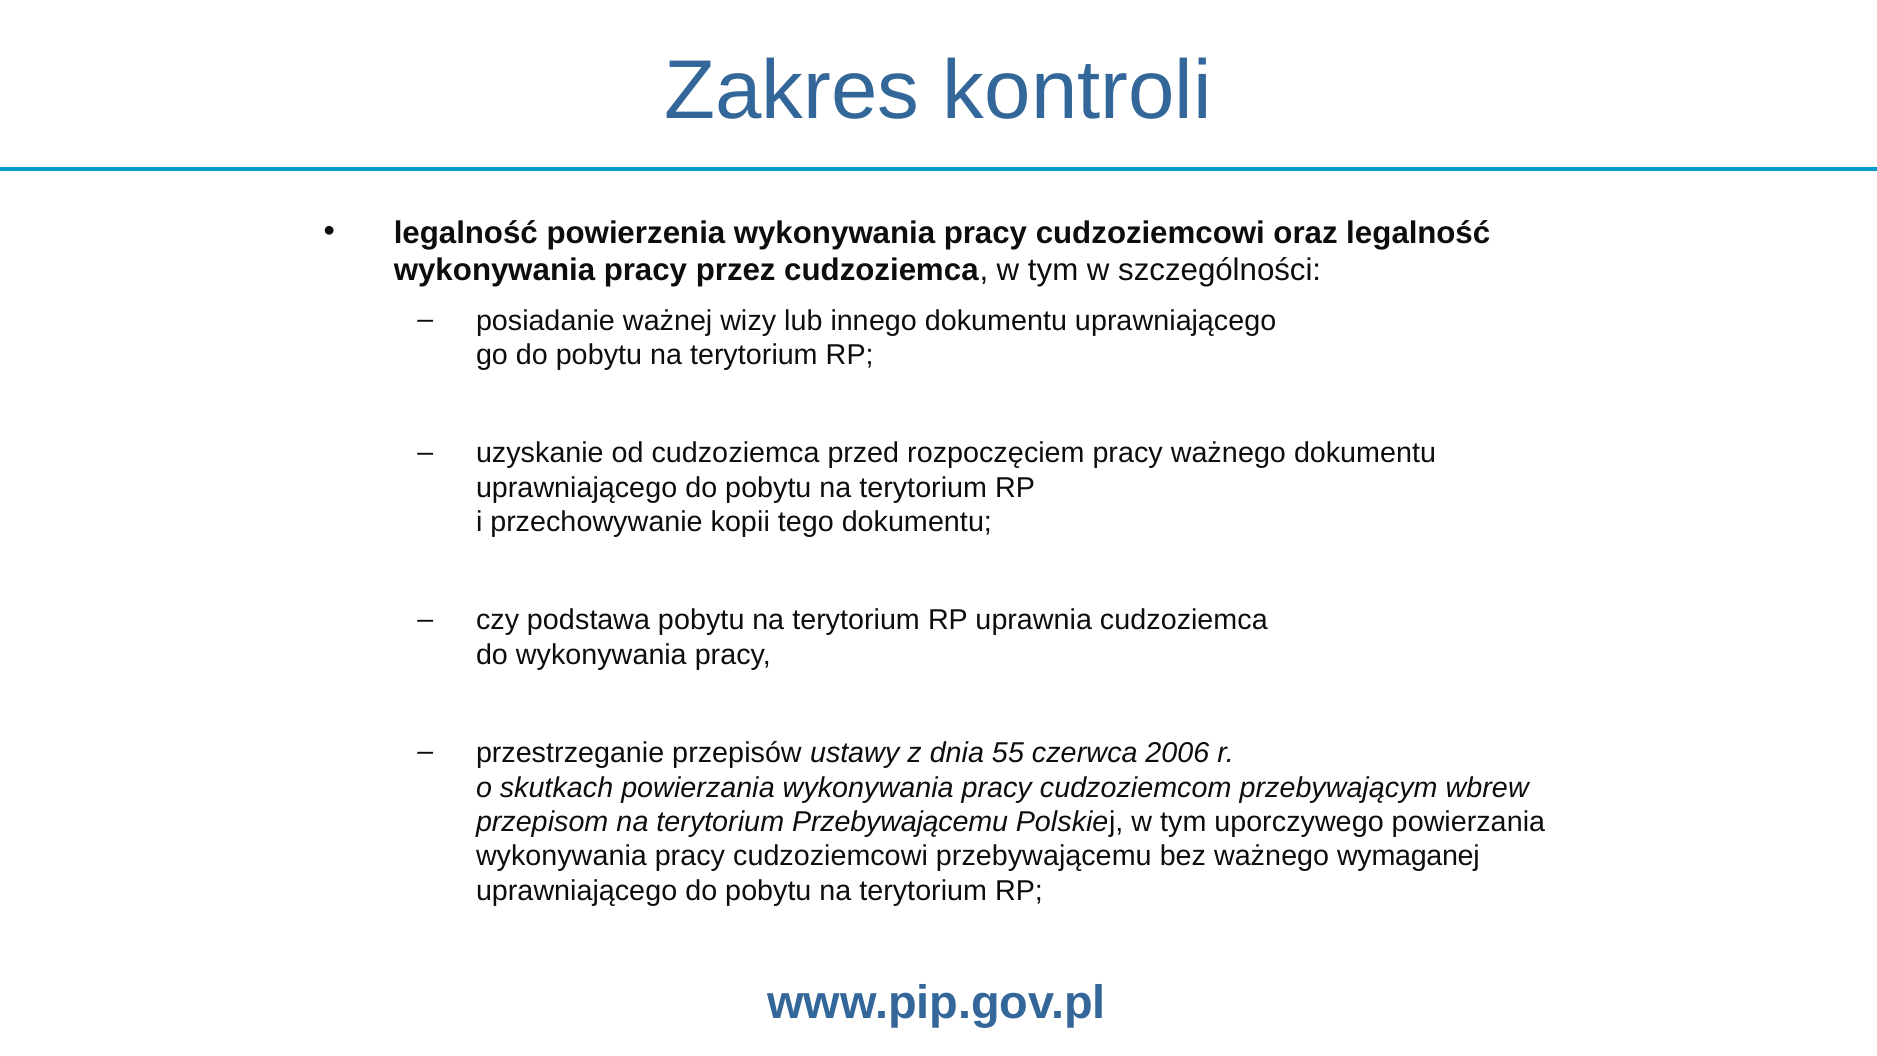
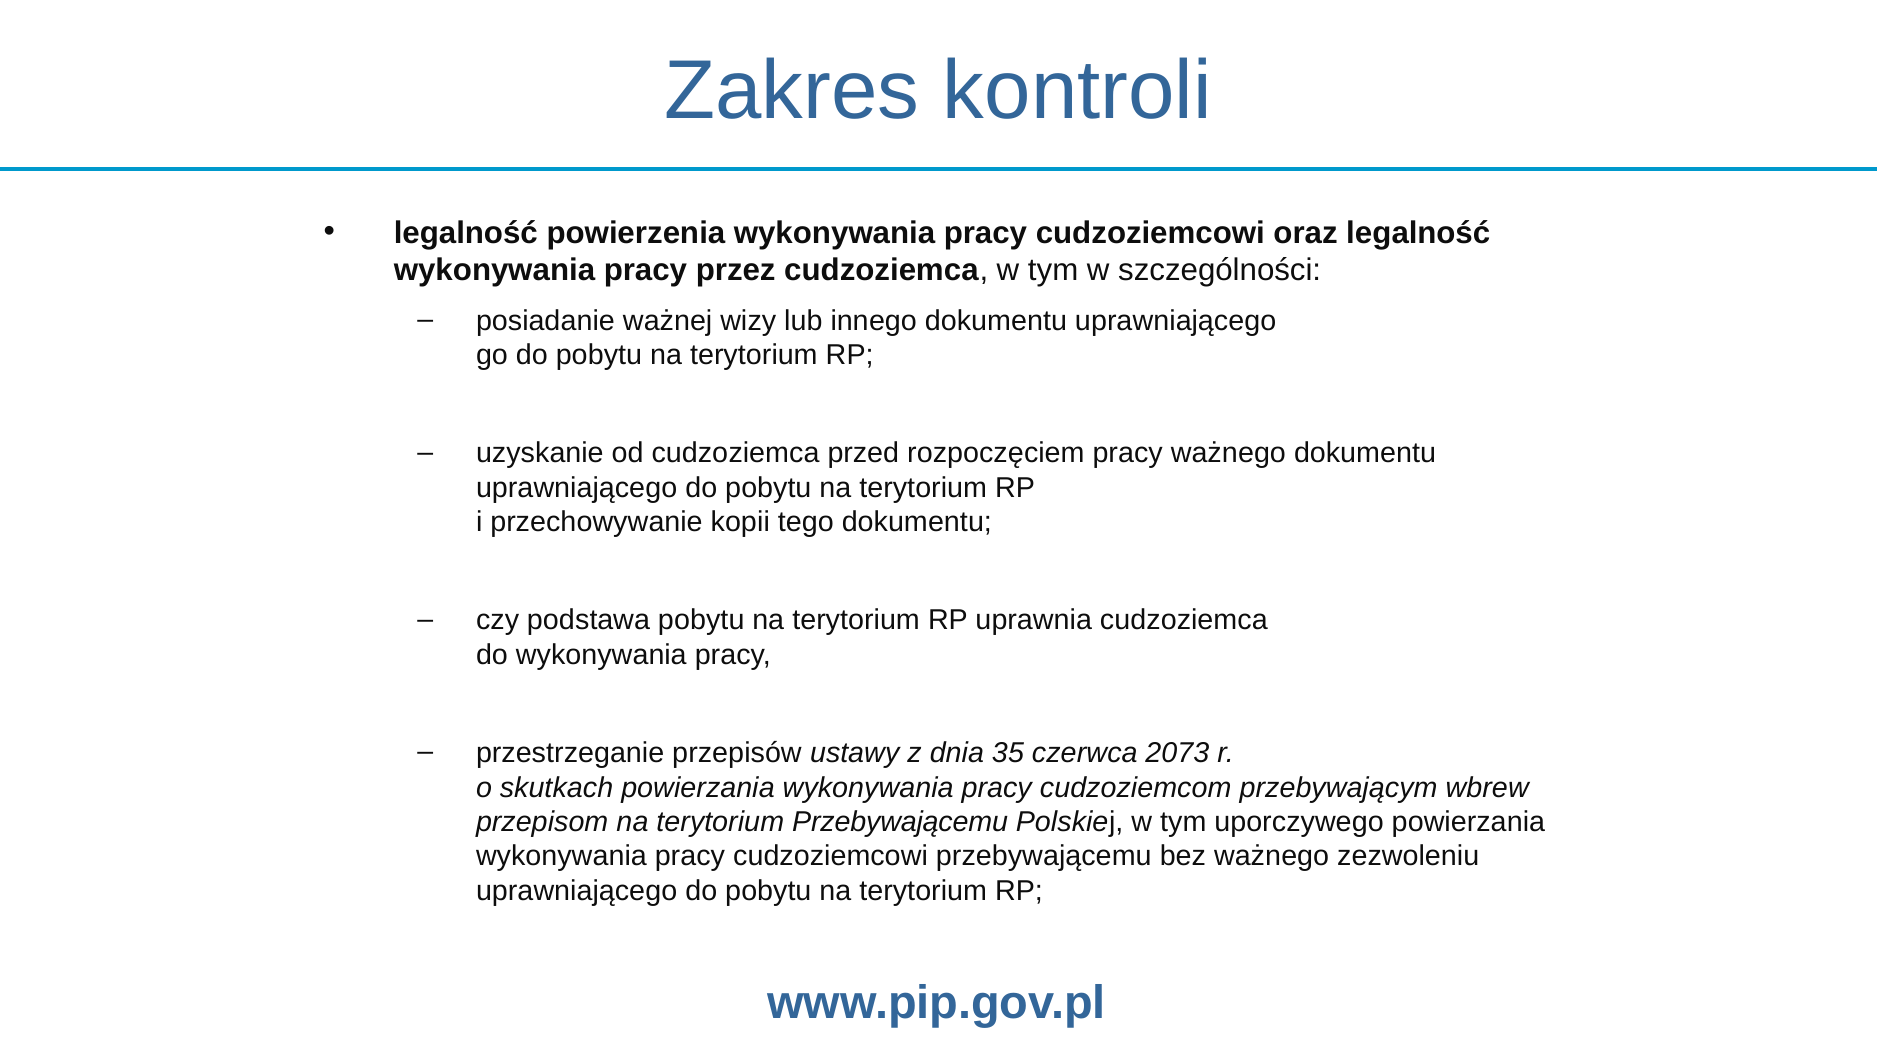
55: 55 -> 35
2006: 2006 -> 2073
wymaganej: wymaganej -> zezwoleniu
